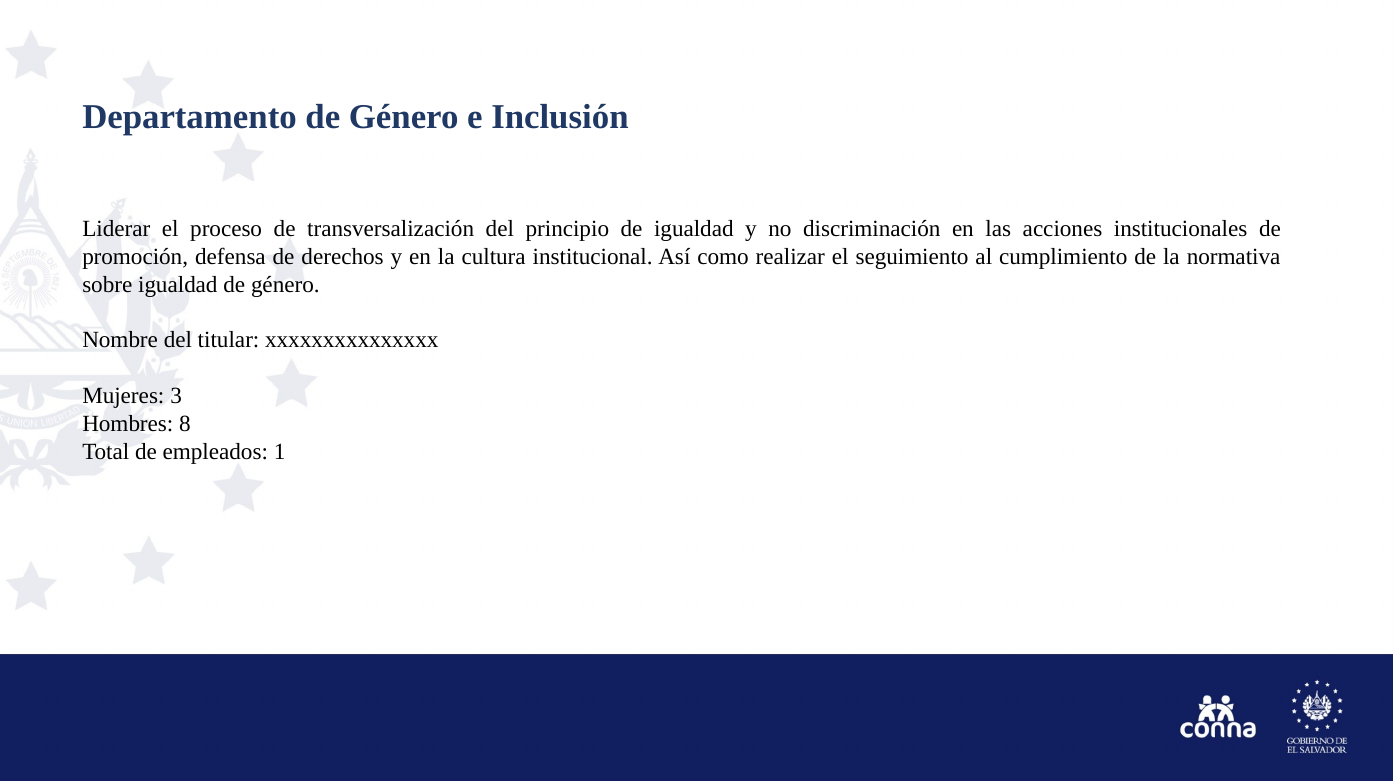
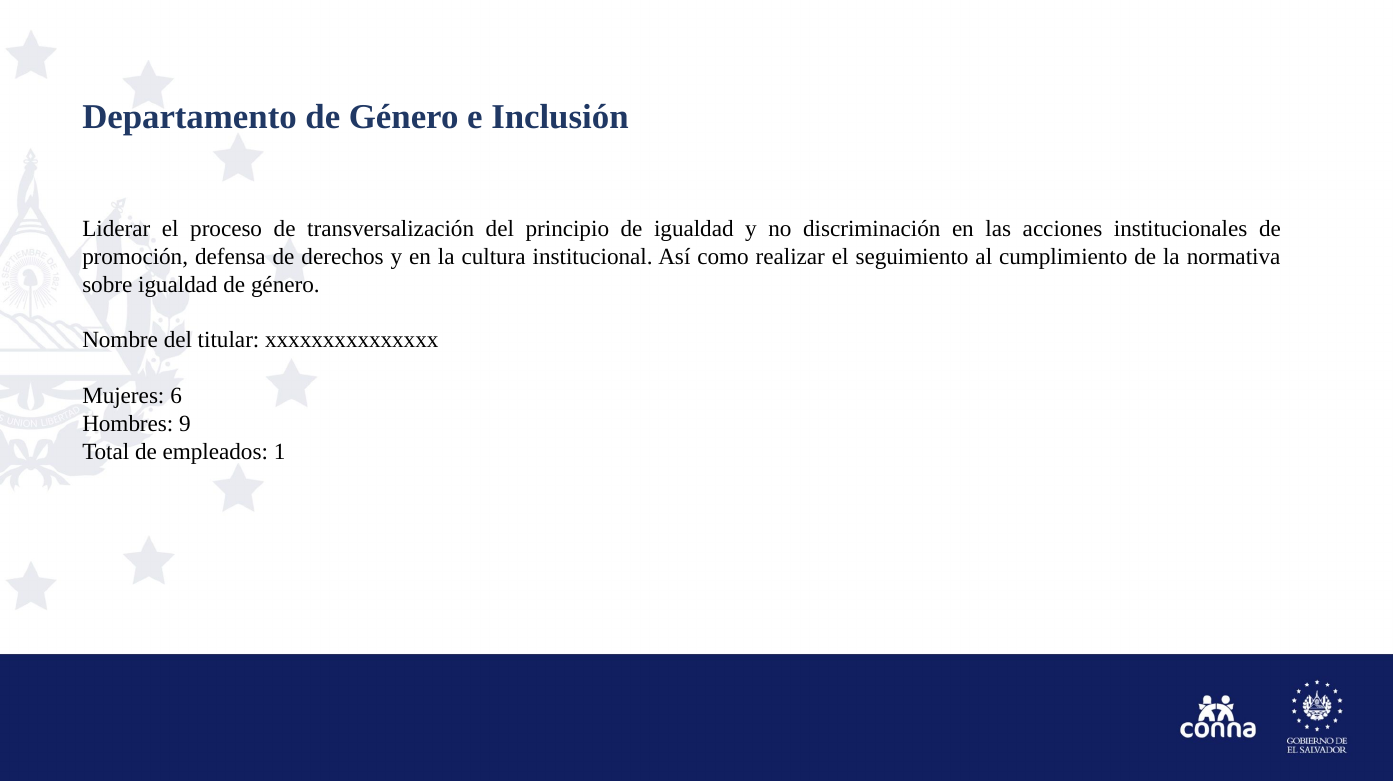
3: 3 -> 6
8: 8 -> 9
